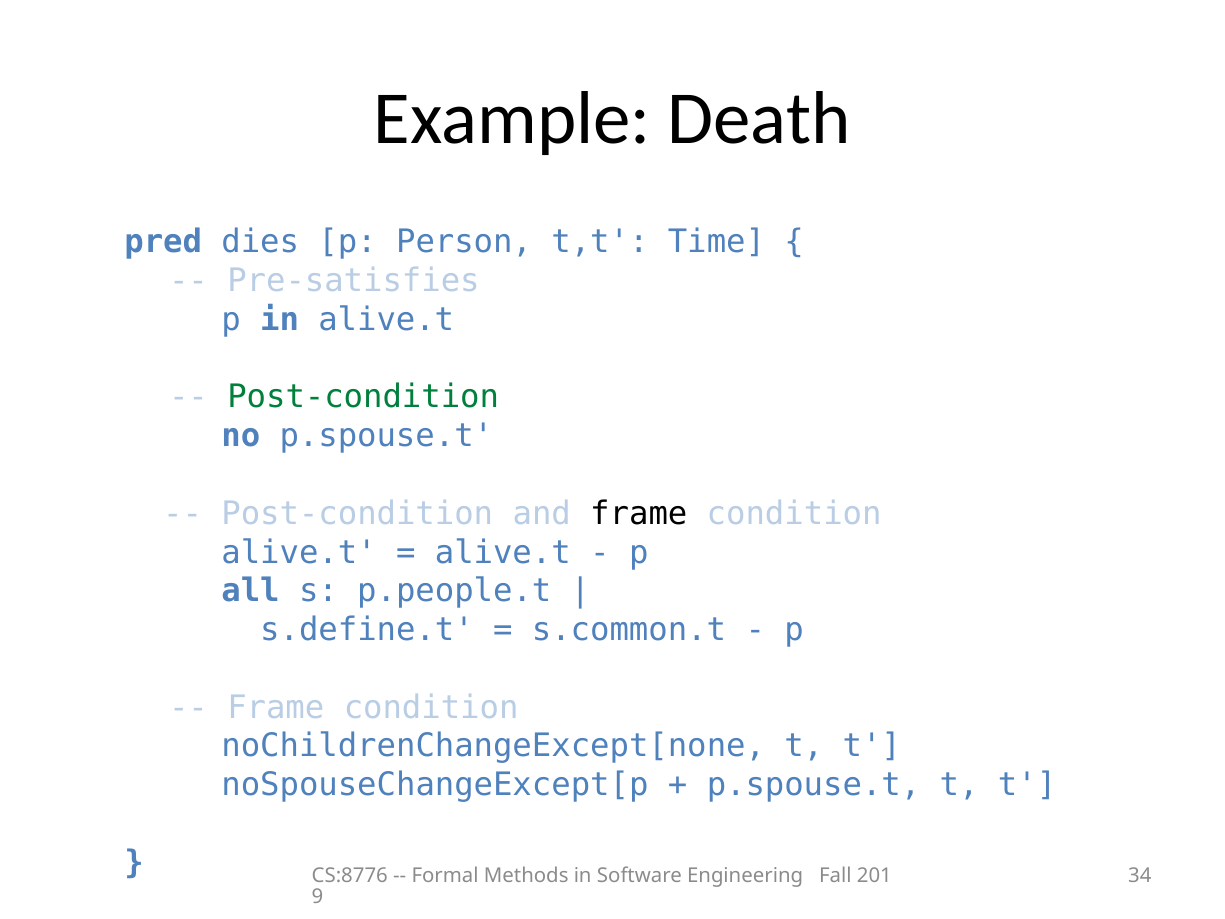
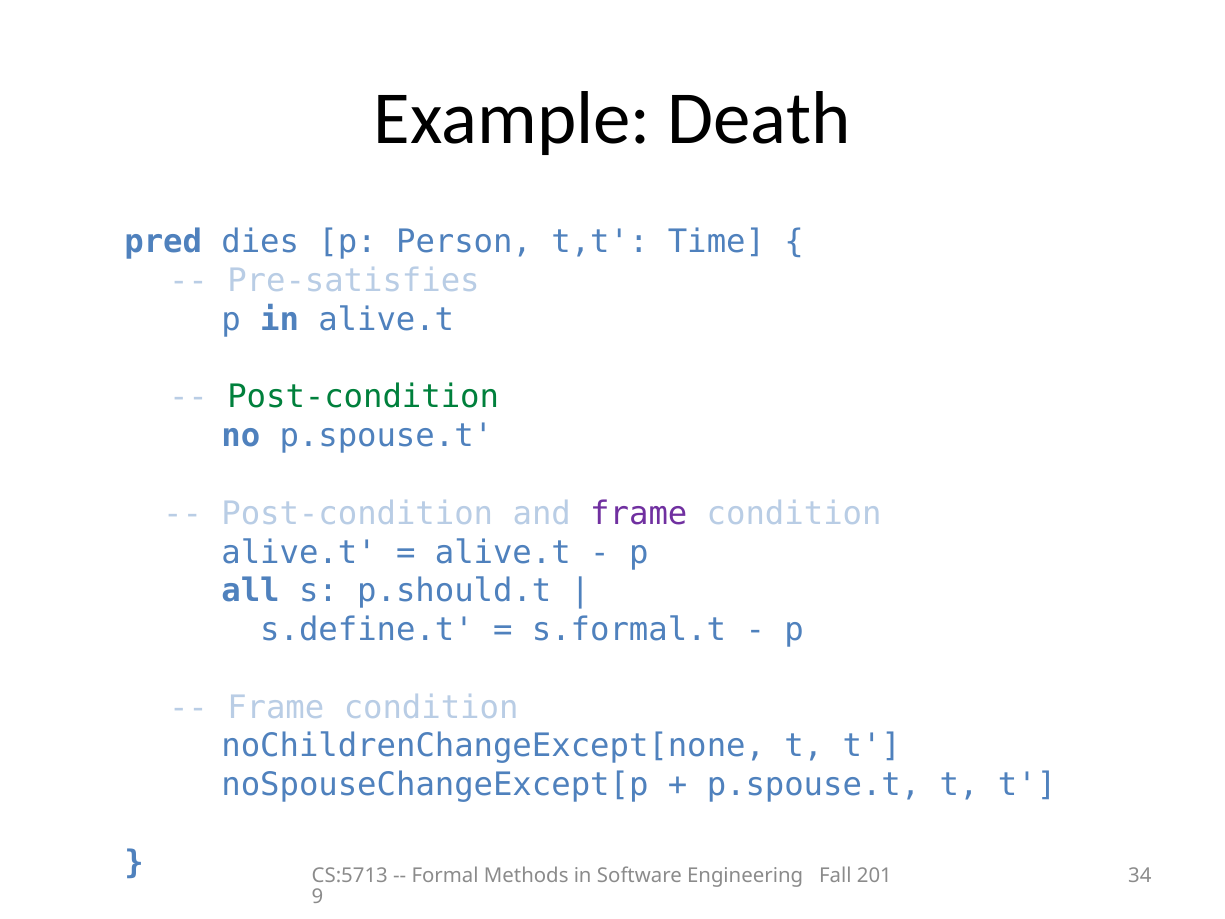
frame at (639, 513) colour: black -> purple
p.people.t: p.people.t -> p.should.t
s.common.t: s.common.t -> s.formal.t
CS:8776: CS:8776 -> CS:5713
